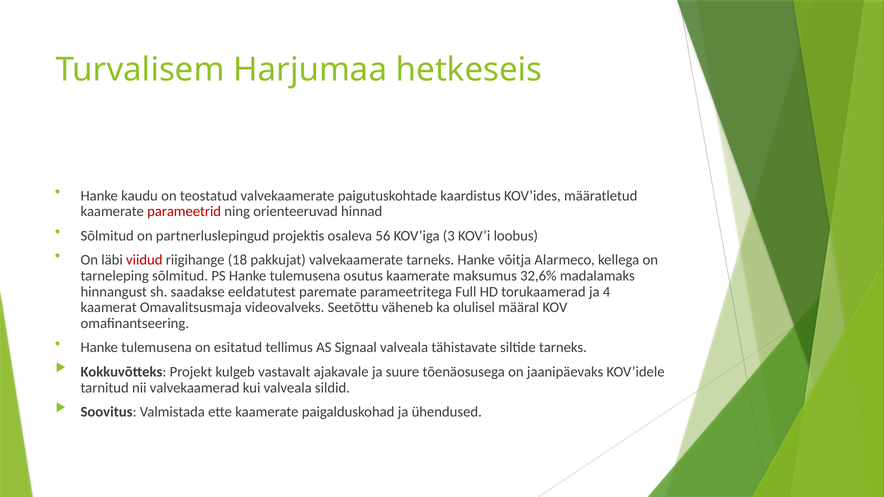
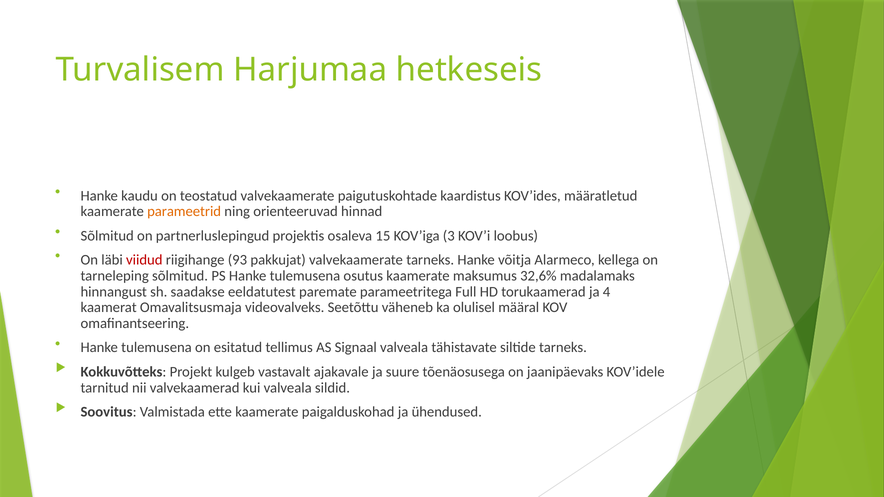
parameetrid colour: red -> orange
56: 56 -> 15
18: 18 -> 93
